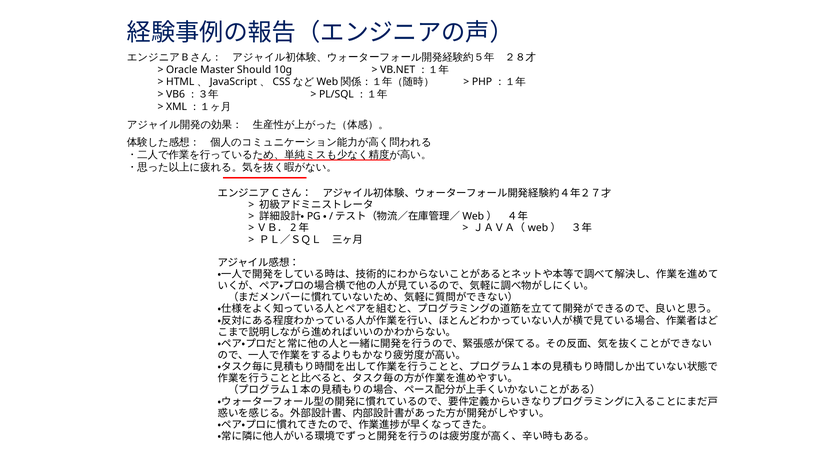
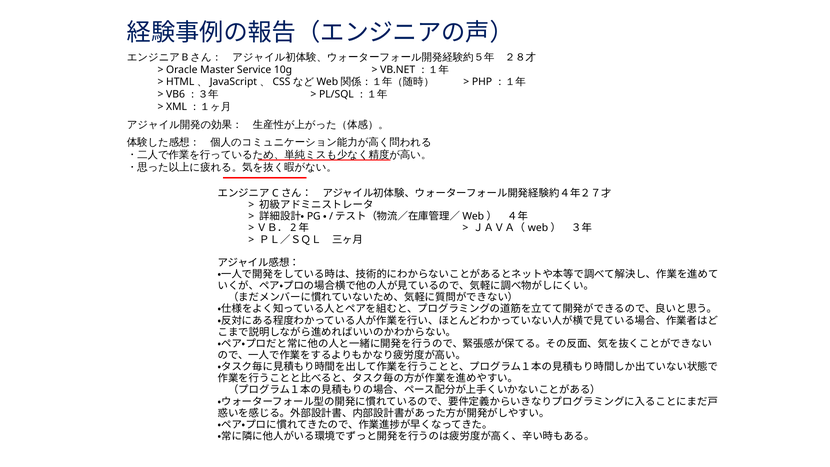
Should: Should -> Service
